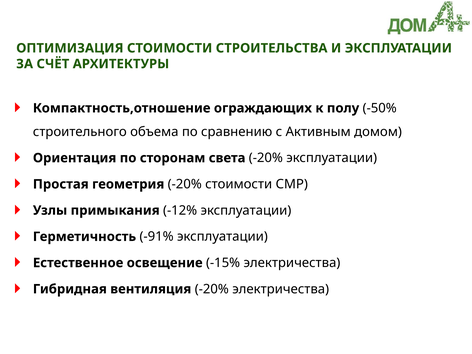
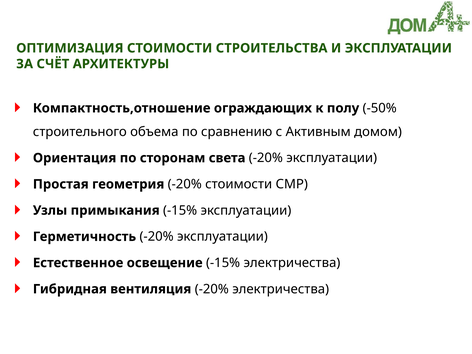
примыкания -12%: -12% -> -15%
Герметичность -91%: -91% -> -20%
